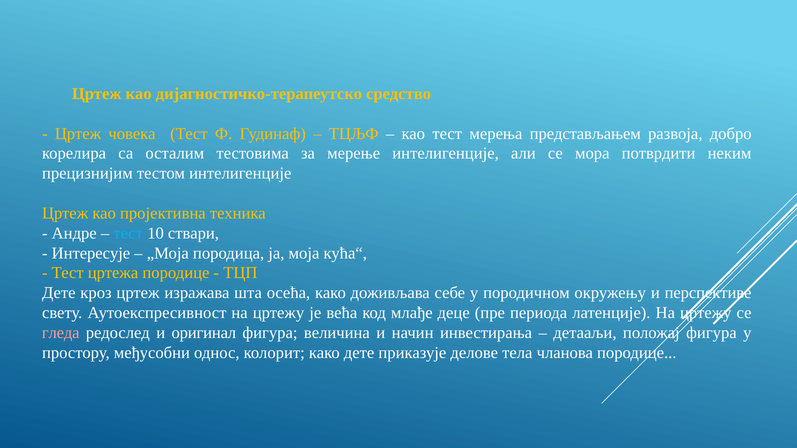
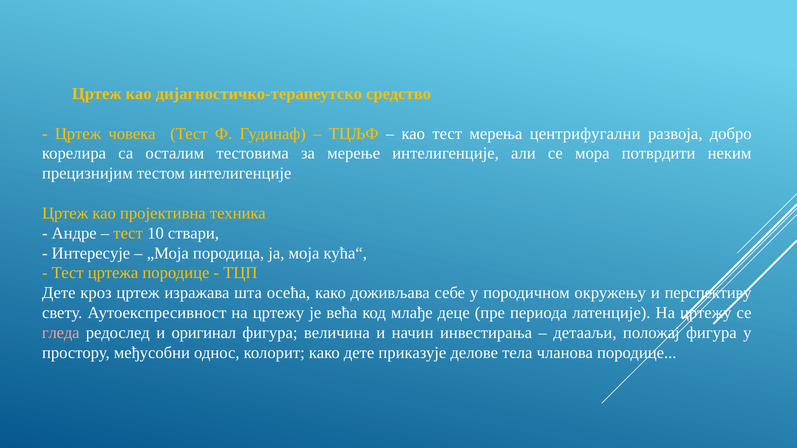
представљањем: представљањем -> центрифугални
тест at (128, 233) colour: light blue -> yellow
перспективе: перспективе -> перспективу
